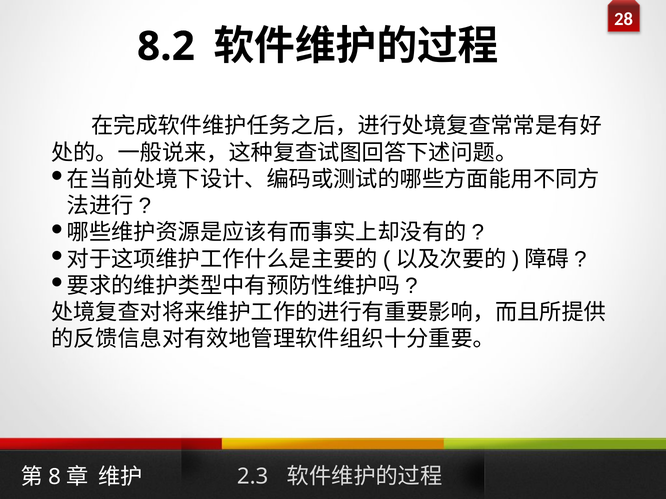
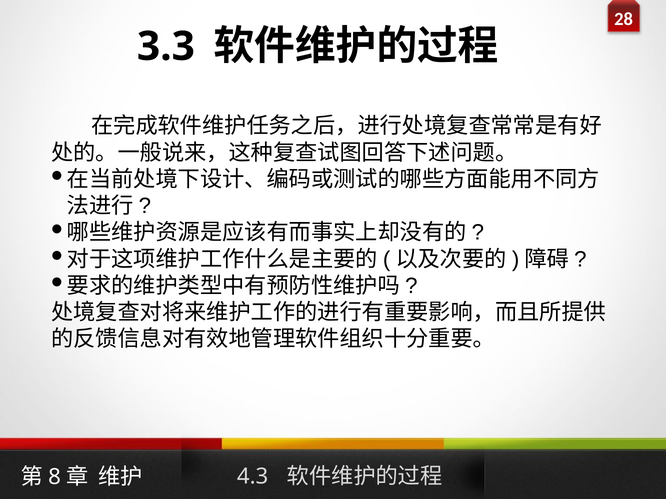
8.2: 8.2 -> 3.3
2.3: 2.3 -> 4.3
